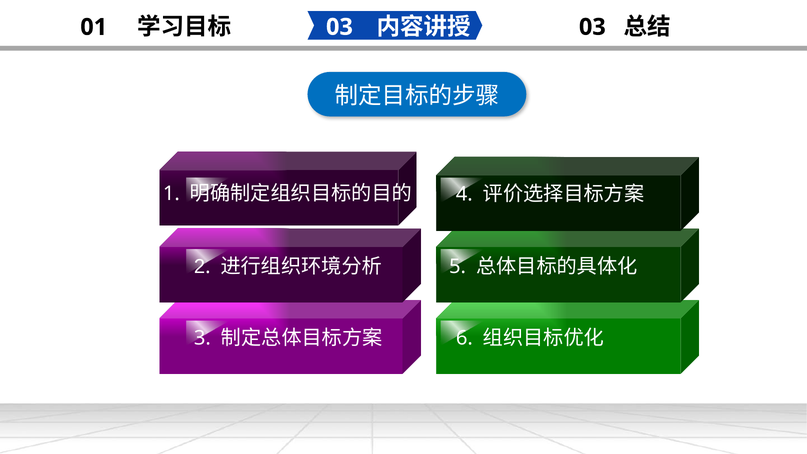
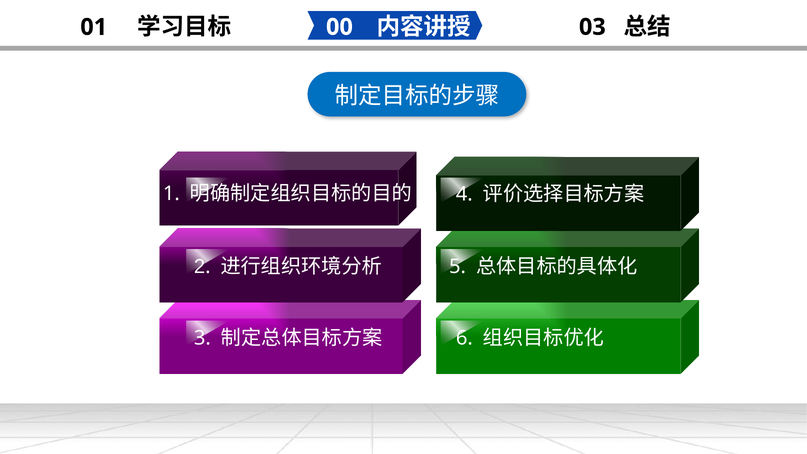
03 at (339, 27): 03 -> 00
